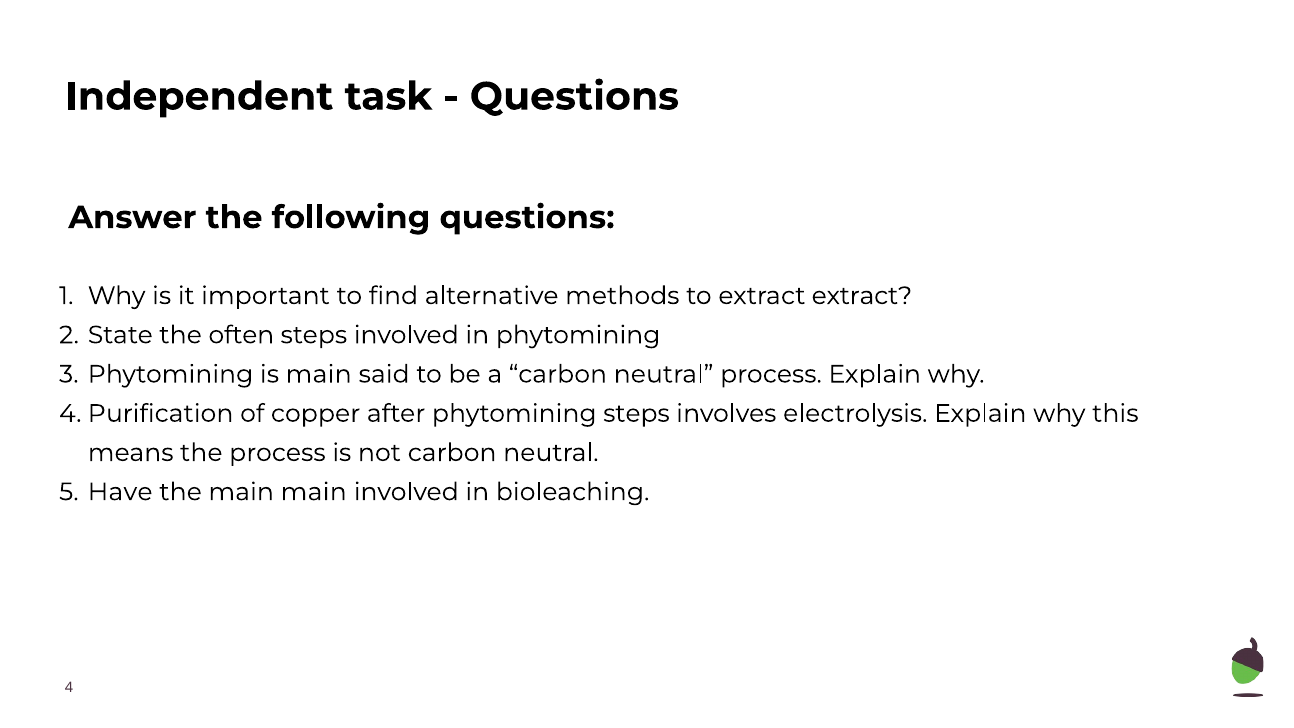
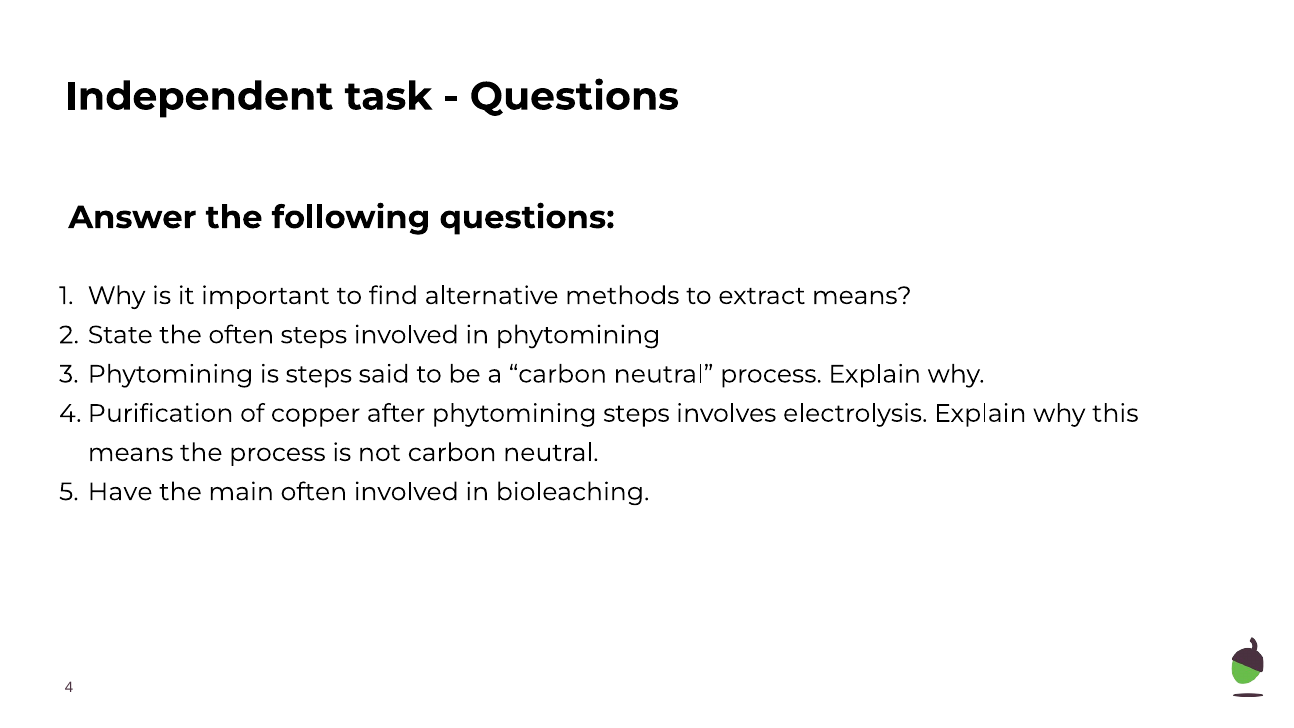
extract extract: extract -> means
is main: main -> steps
main main: main -> often
